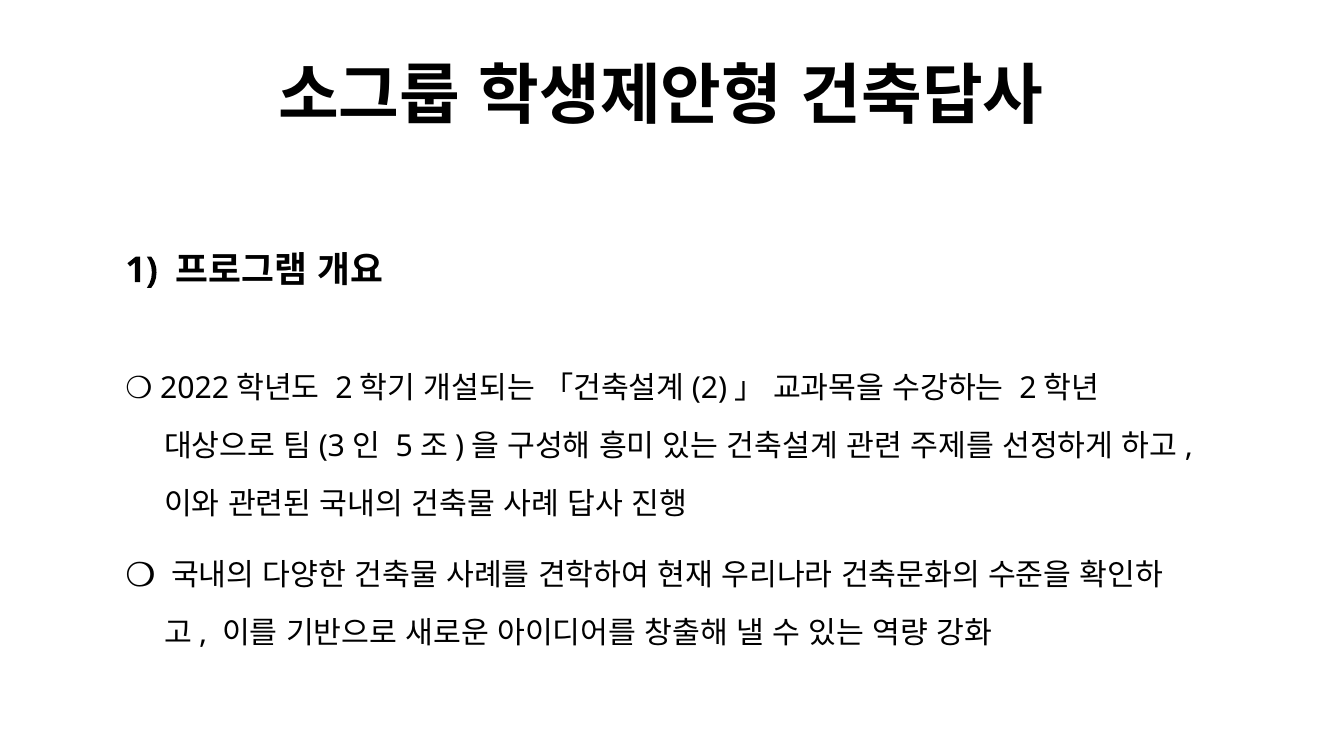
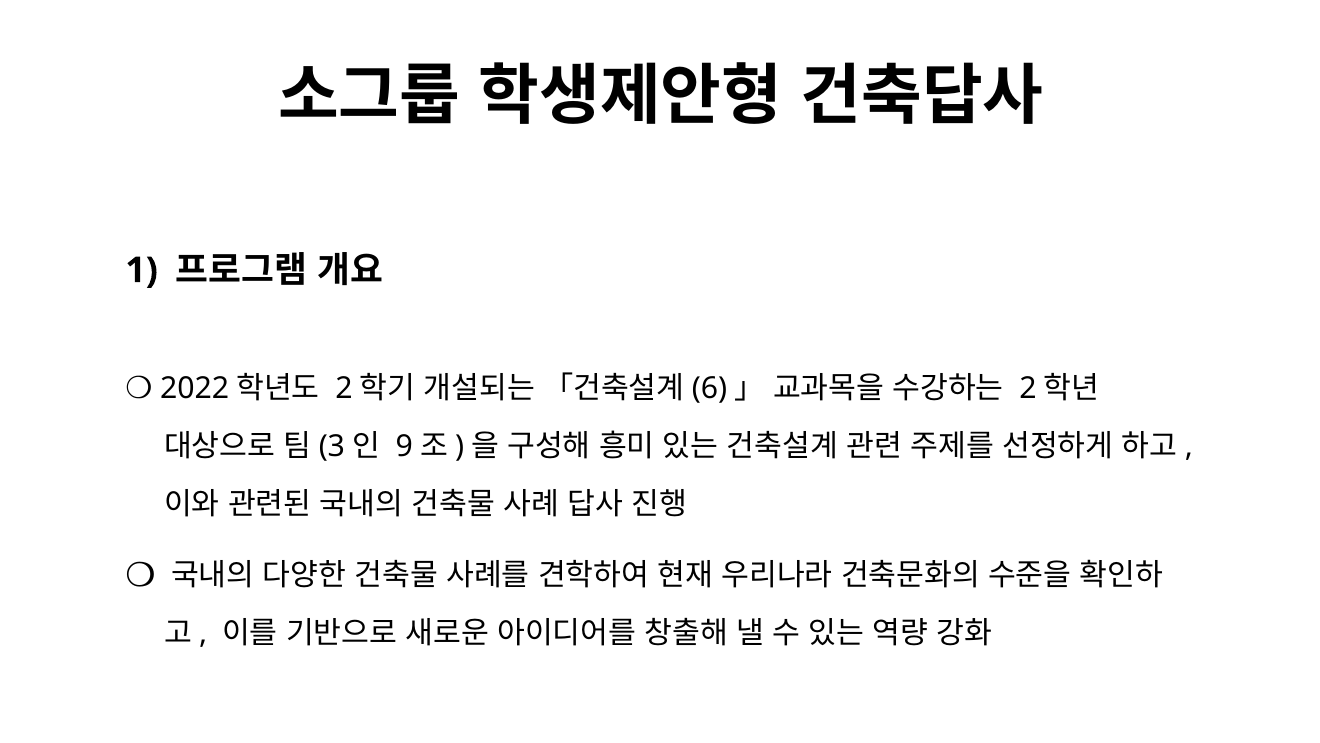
2 at (710, 388): 2 -> 6
5: 5 -> 9
